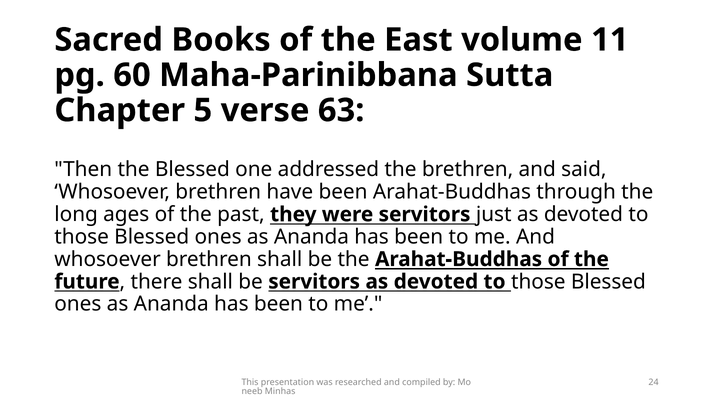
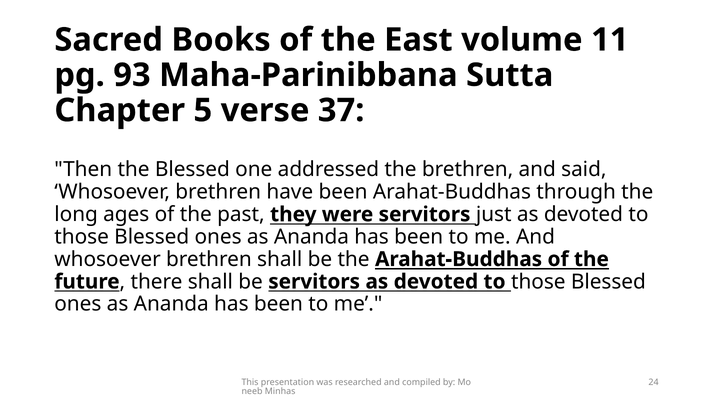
60: 60 -> 93
63: 63 -> 37
